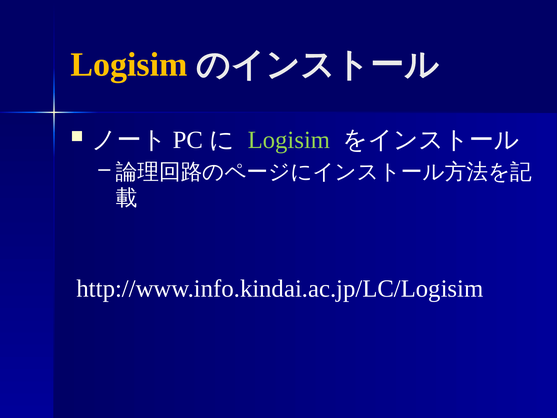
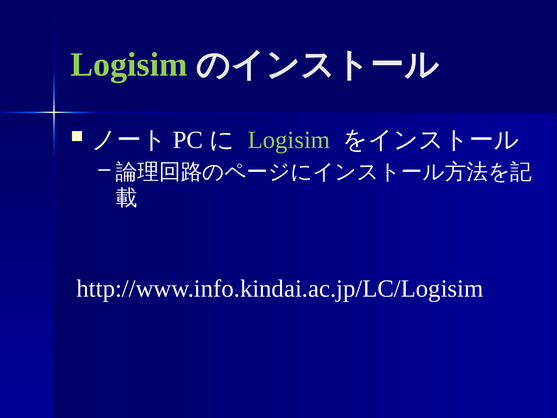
Logisim at (129, 65) colour: yellow -> light green
